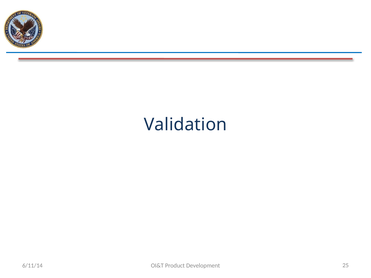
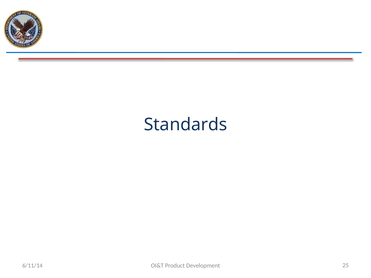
Validation: Validation -> Standards
